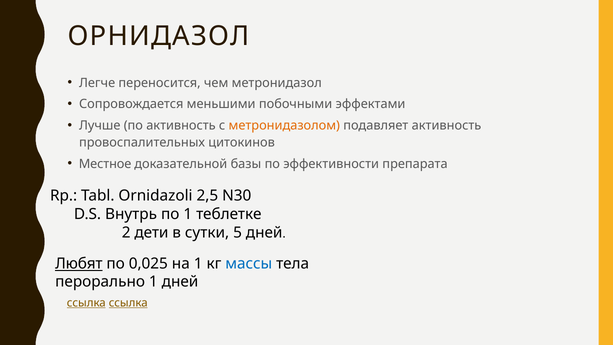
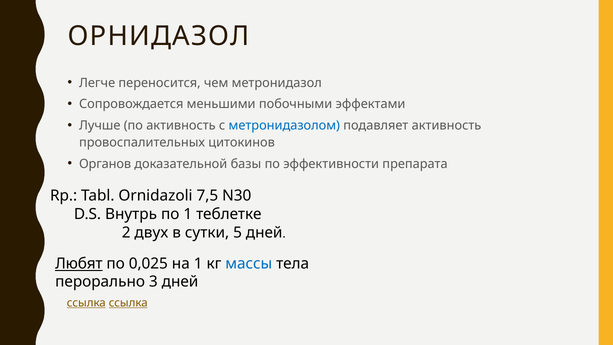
метронидазолом colour: orange -> blue
Местное: Местное -> Органов
2,5: 2,5 -> 7,5
дети: дети -> двух
перорально 1: 1 -> 3
